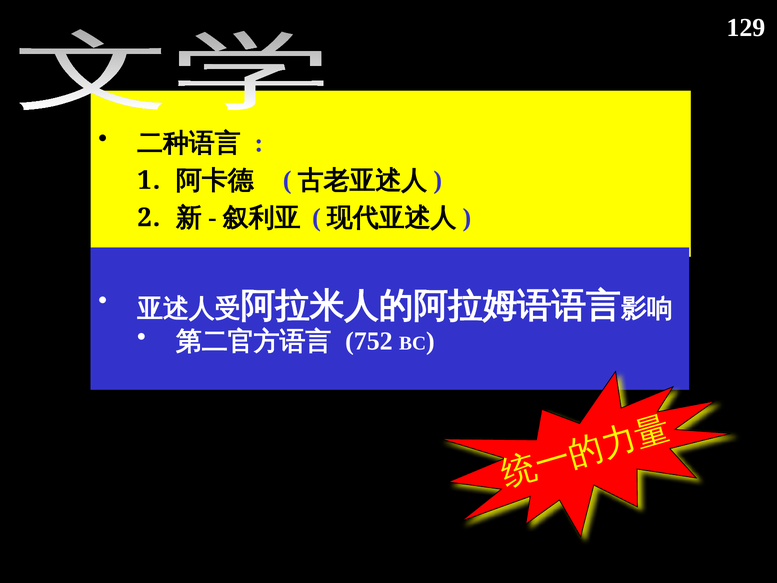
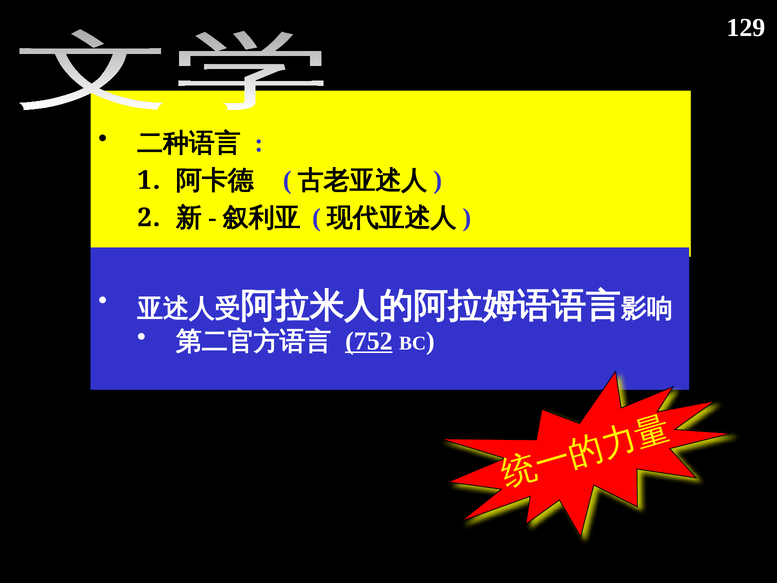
752 underline: none -> present
